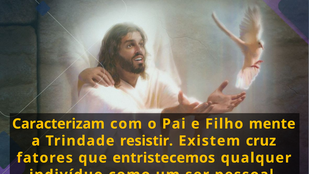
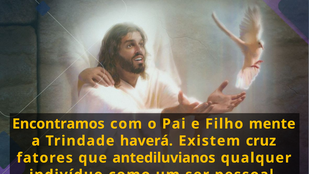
Caracterizam: Caracterizam -> Encontramos
resistir: resistir -> haverá
entristecemos: entristecemos -> antediluvianos
